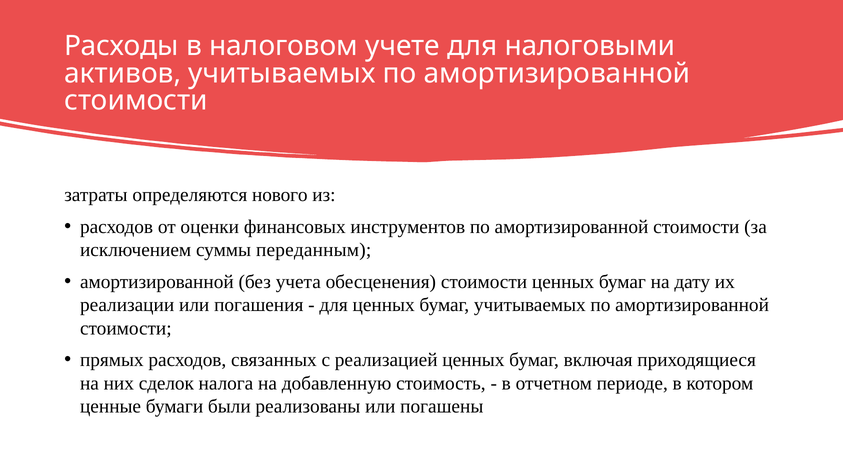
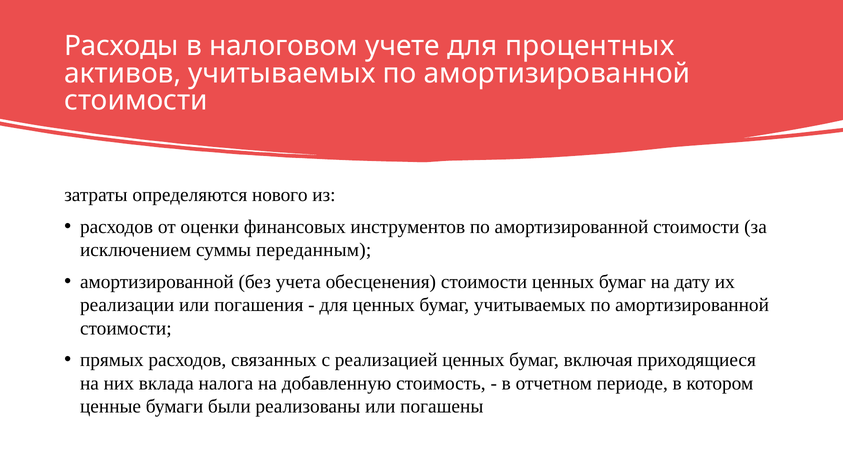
налоговыми: налоговыми -> процентных
сделок: сделок -> вклада
